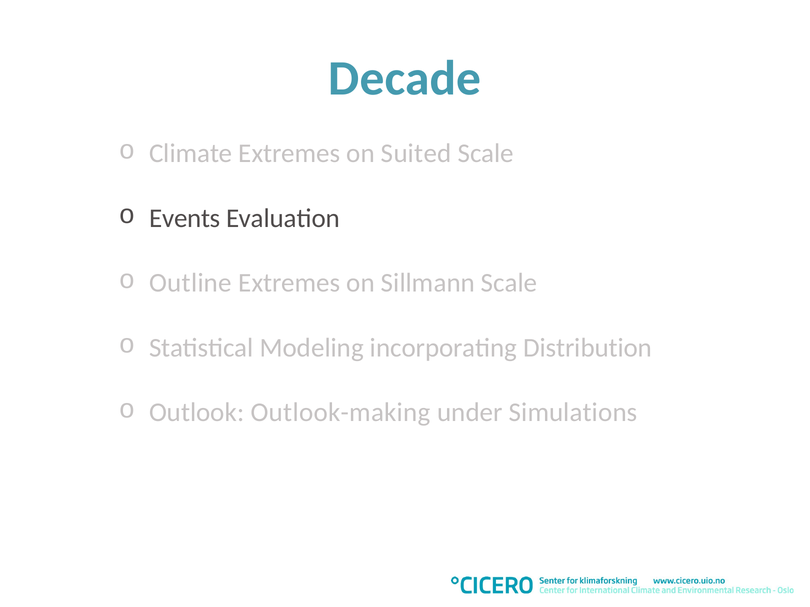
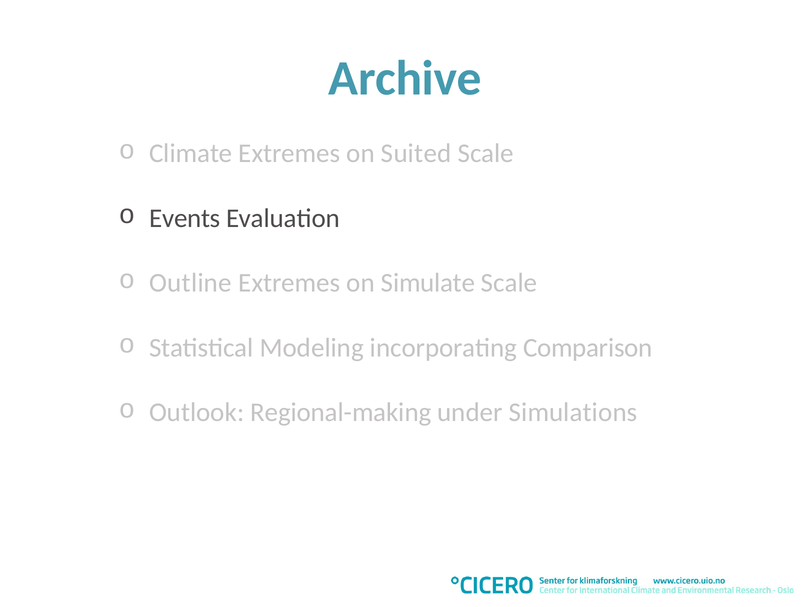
Decade: Decade -> Archive
Sillmann: Sillmann -> Simulate
Distribution: Distribution -> Comparison
Outlook-making: Outlook-making -> Regional-making
